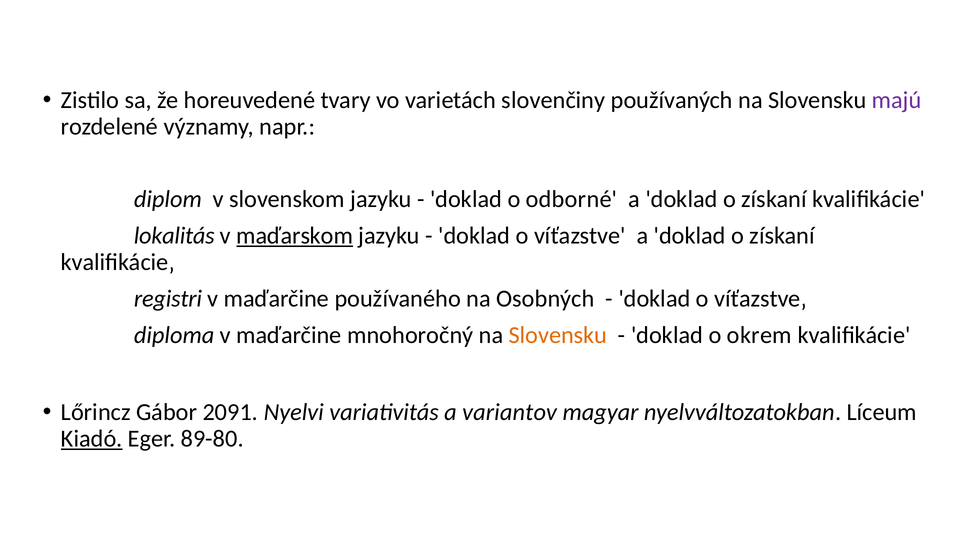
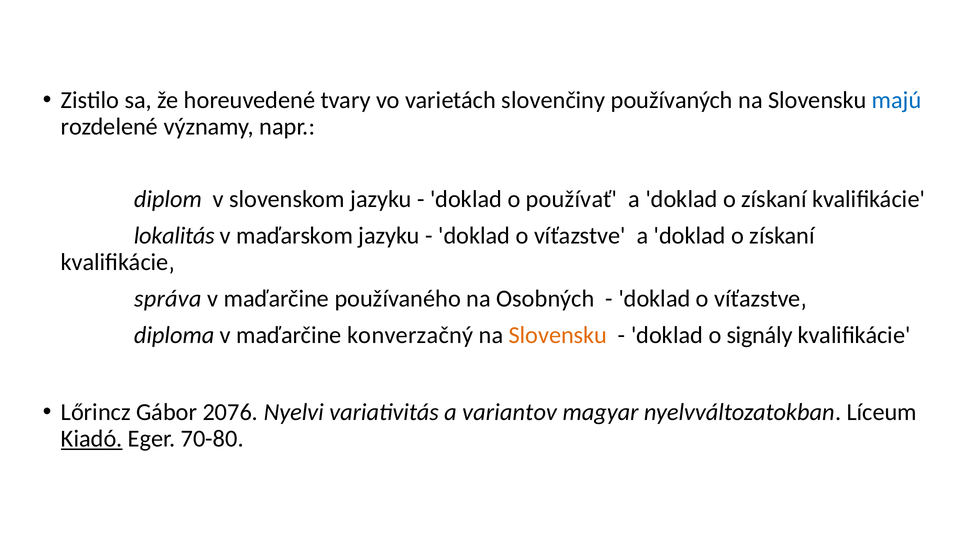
majú colour: purple -> blue
odborné: odborné -> používať
maďarskom underline: present -> none
registri: registri -> správa
mnohoročný: mnohoročný -> konverzačný
okrem: okrem -> signály
2091: 2091 -> 2076
89-80: 89-80 -> 70-80
